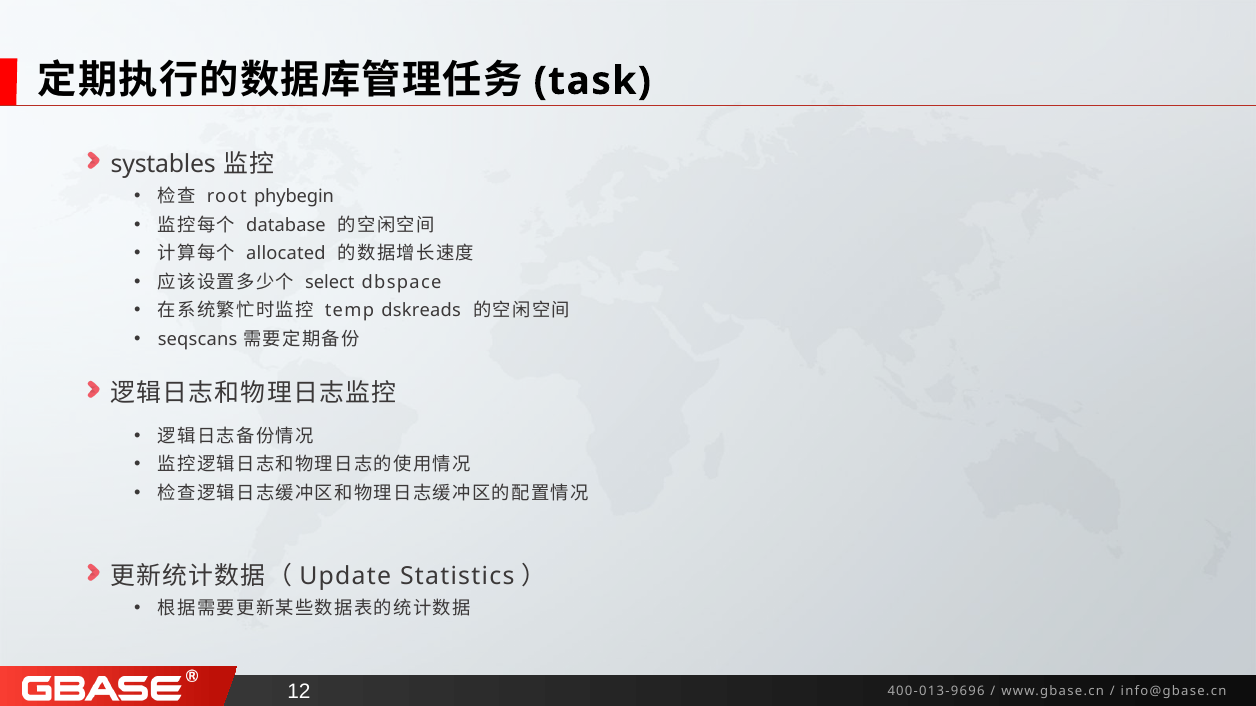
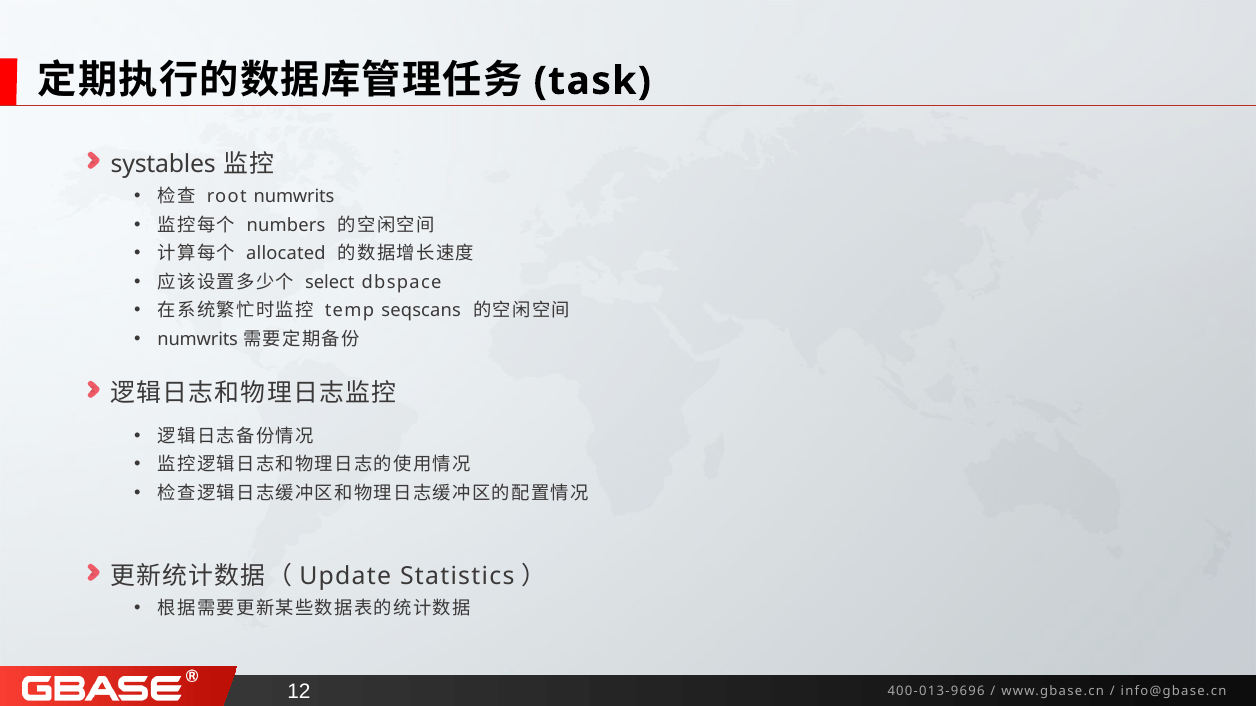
root phybegin: phybegin -> numwrits
database: database -> numbers
dskreads: dskreads -> seqscans
seqscans at (198, 339): seqscans -> numwrits
